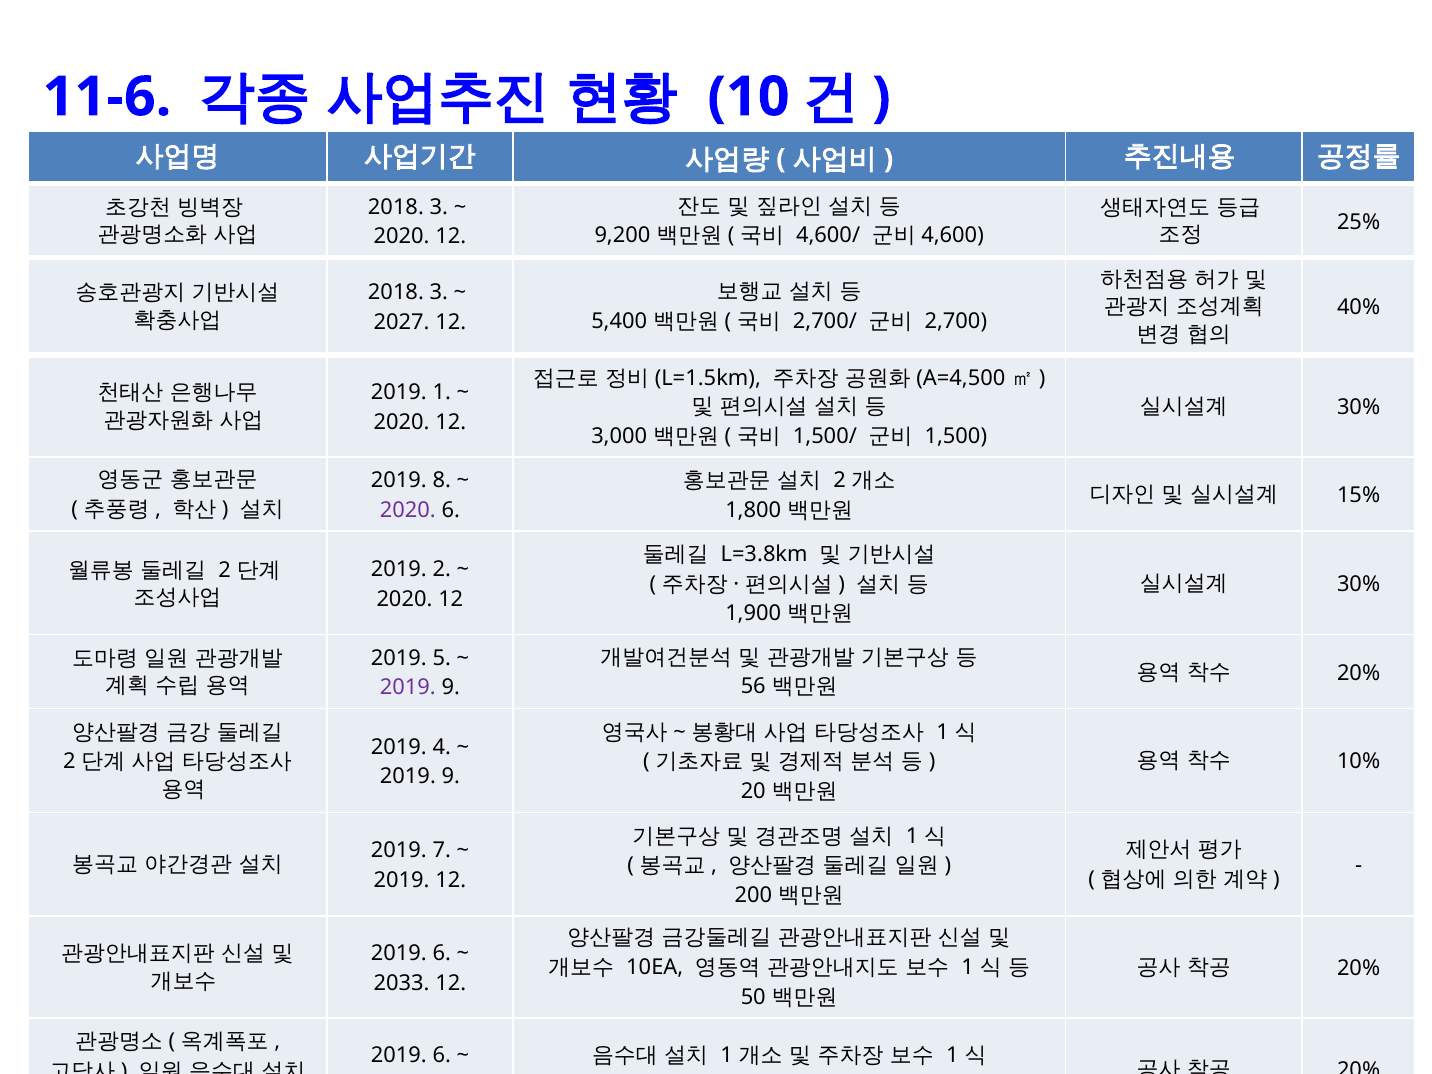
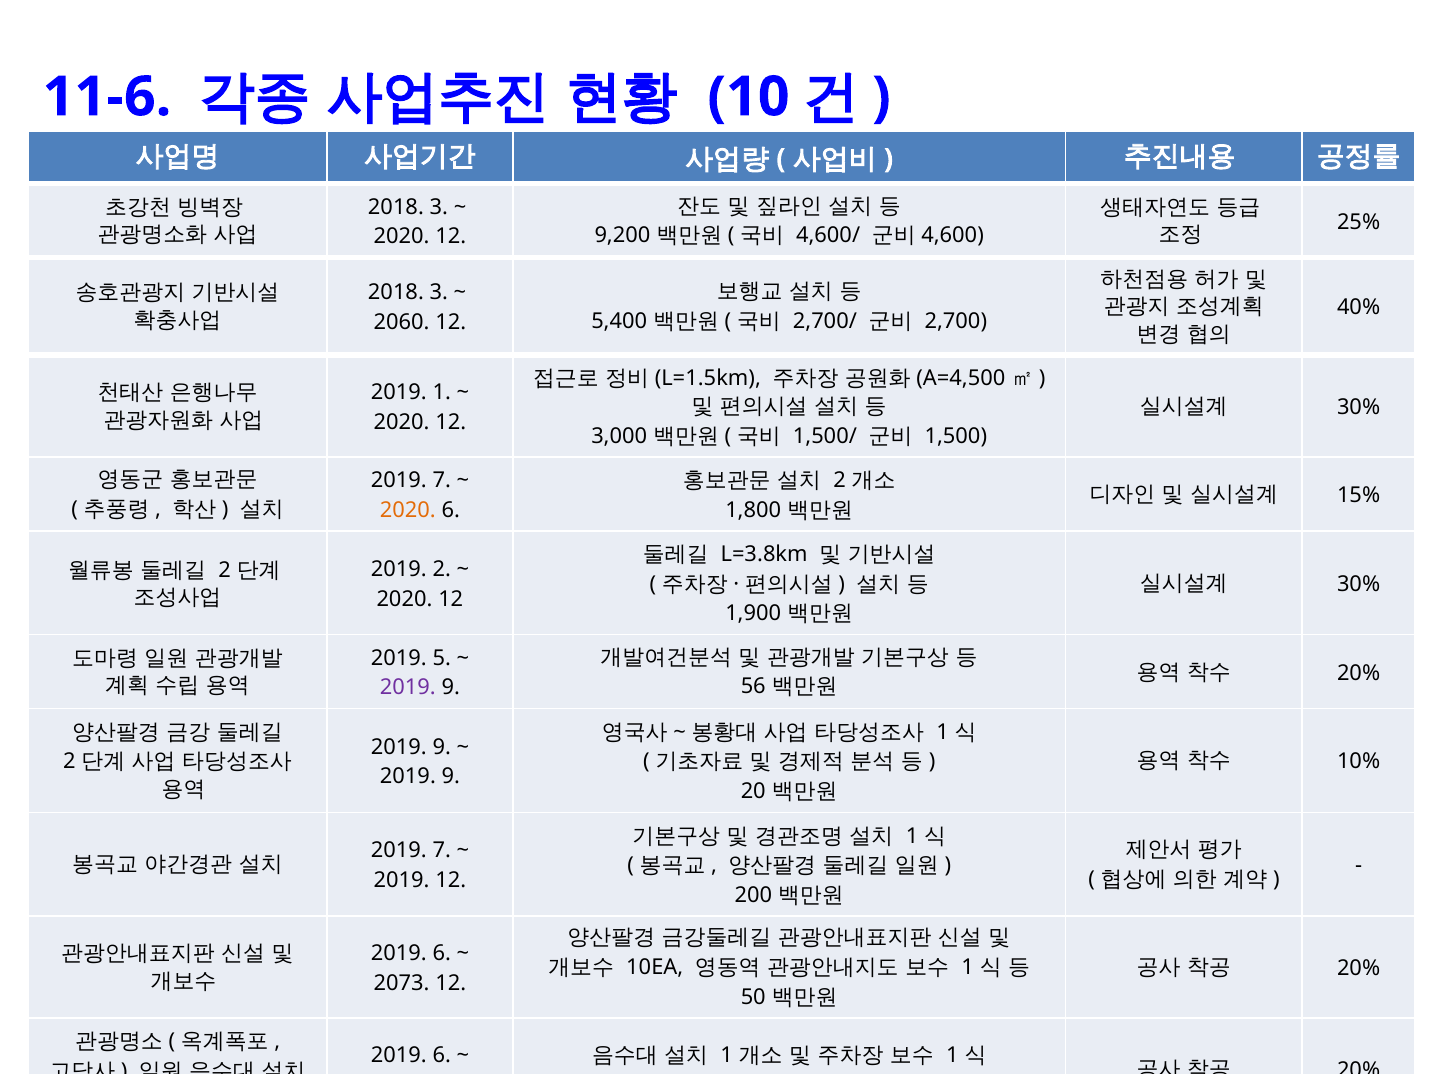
2027: 2027 -> 2060
8 at (442, 480): 8 -> 7
2020 at (408, 510) colour: purple -> orange
4 at (442, 747): 4 -> 9
2033: 2033 -> 2073
